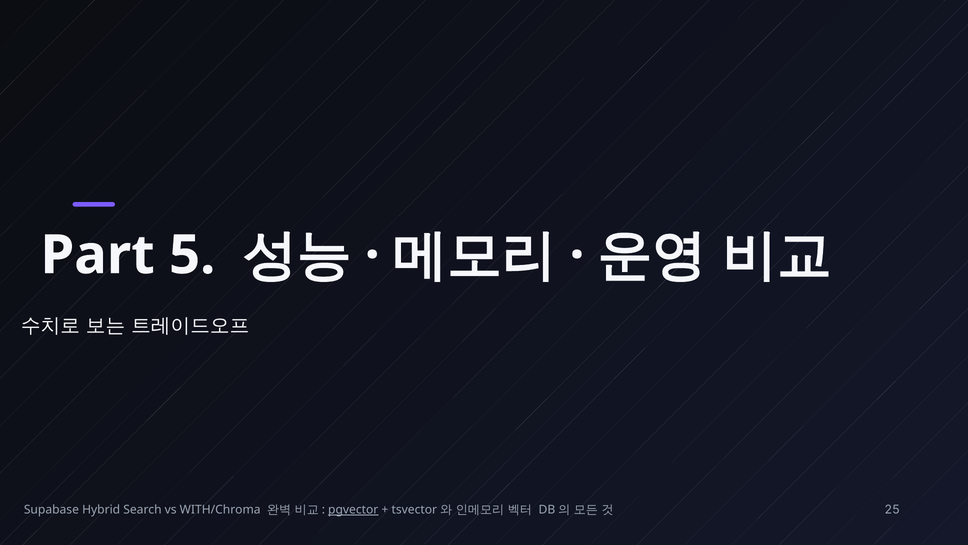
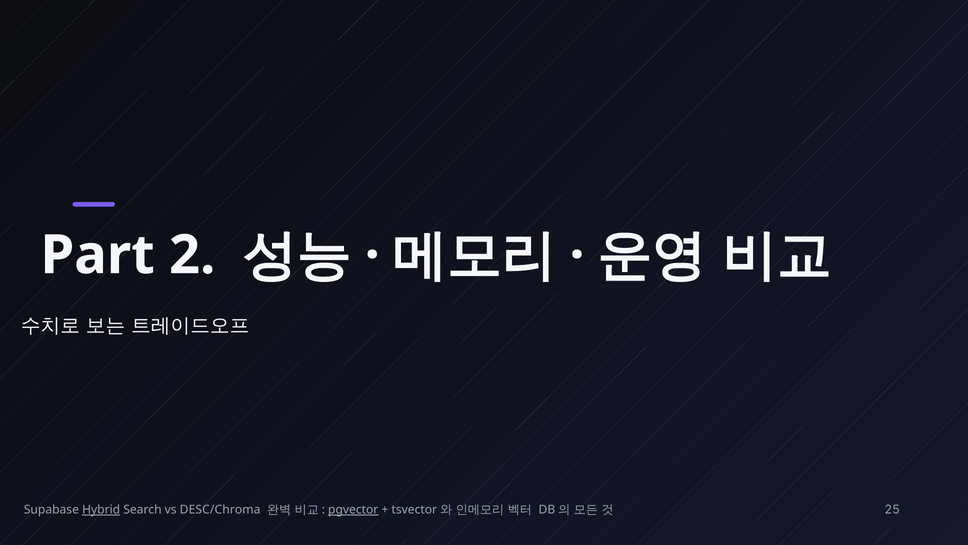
5: 5 -> 2
Hybrid underline: none -> present
WITH/Chroma: WITH/Chroma -> DESC/Chroma
